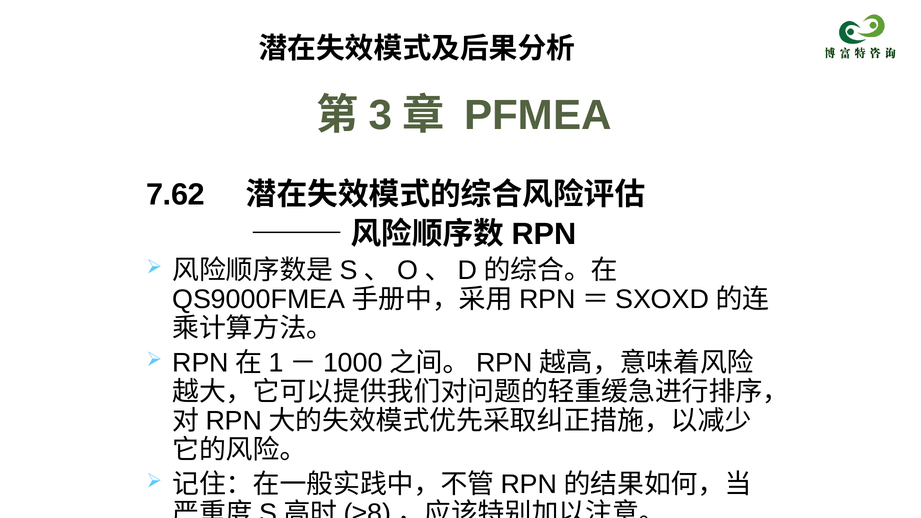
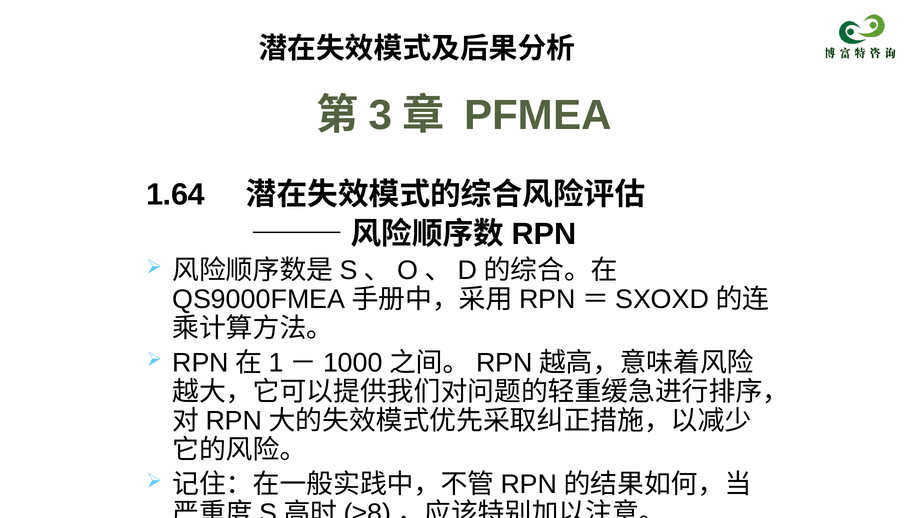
7.62: 7.62 -> 1.64
